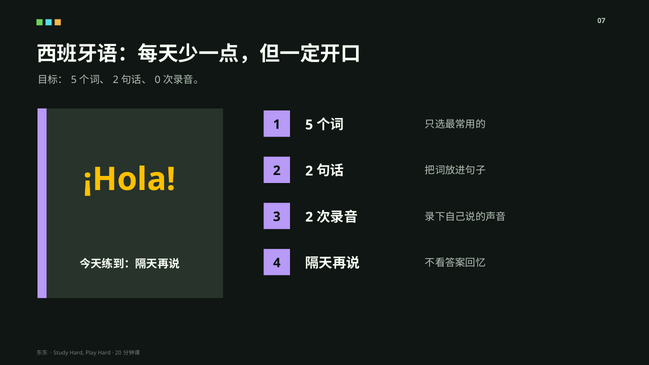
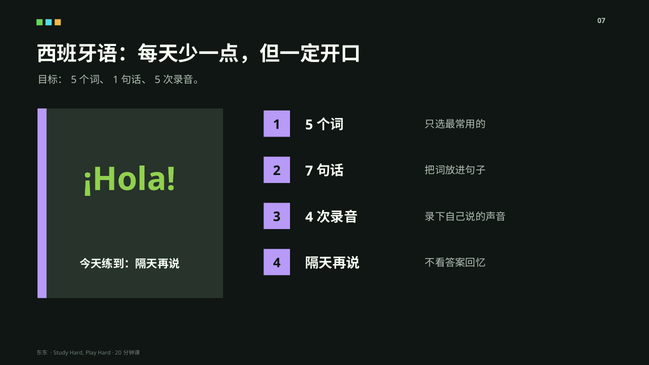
2 at (116, 80): 2 -> 1
0 at (158, 80): 0 -> 5
2 2: 2 -> 7
¡Hola colour: yellow -> light green
3 2: 2 -> 4
